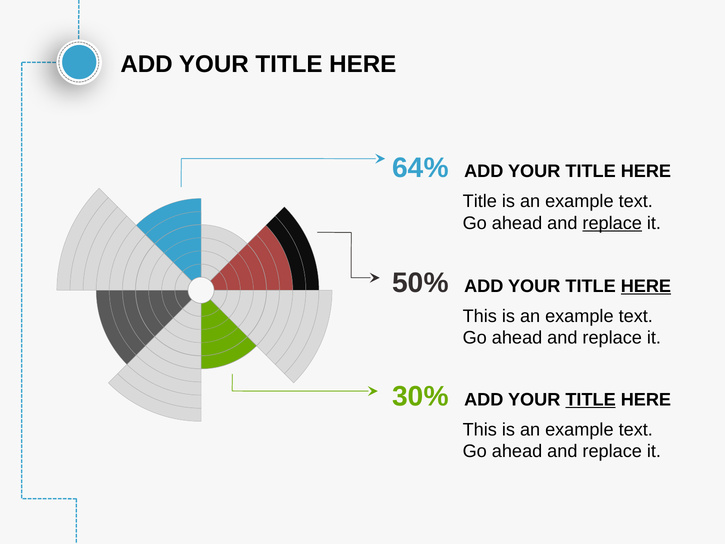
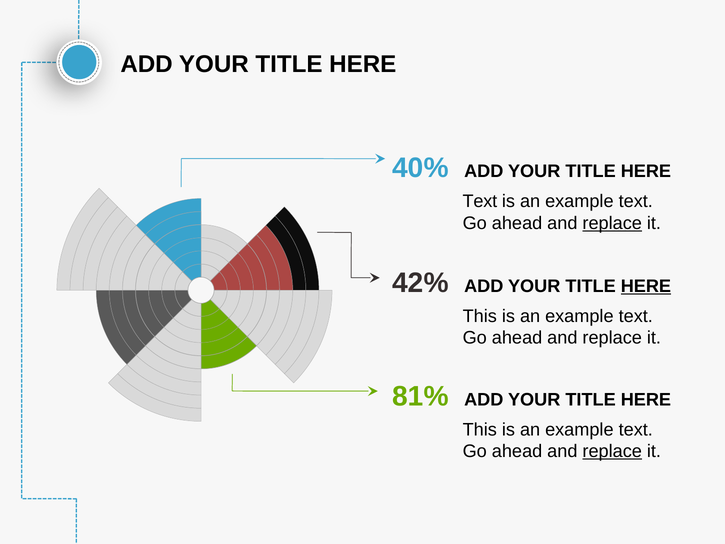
64%: 64% -> 40%
Title at (480, 201): Title -> Text
50%: 50% -> 42%
30%: 30% -> 81%
TITLE at (591, 400) underline: present -> none
replace at (612, 451) underline: none -> present
